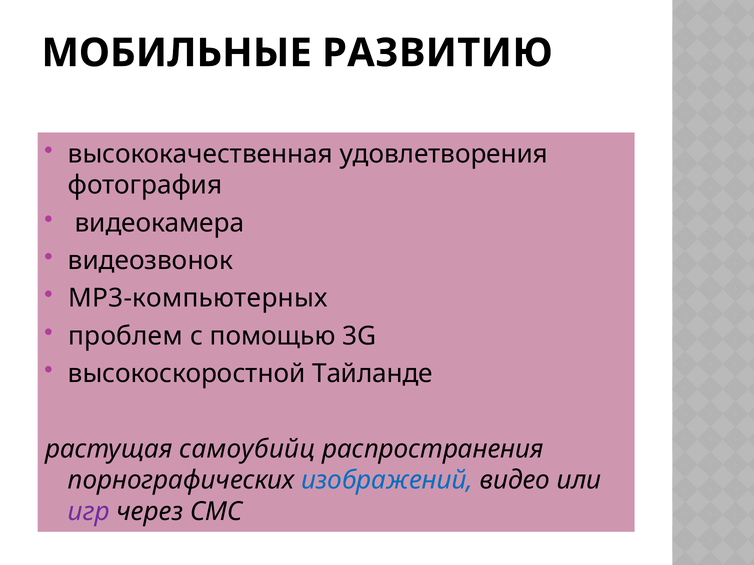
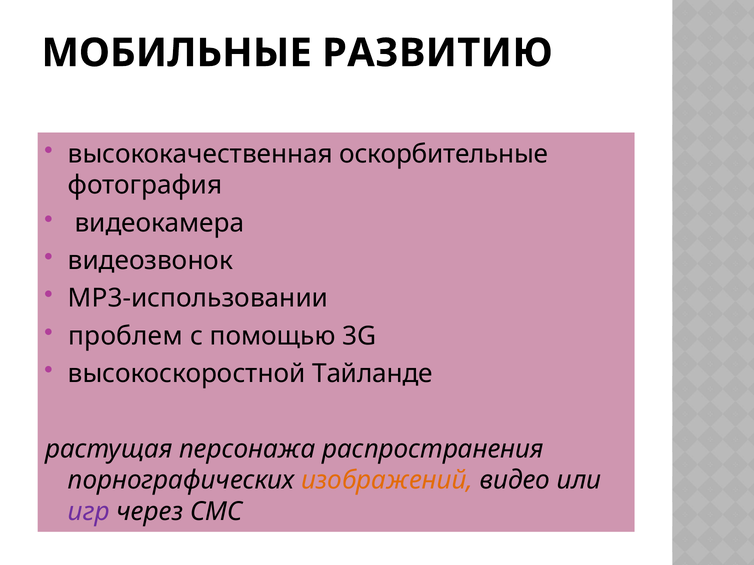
удовлетворения: удовлетворения -> оскорбительные
MP3-компьютерных: MP3-компьютерных -> MP3-использовании
самоубийц: самоубийц -> персонажа
изображений colour: blue -> orange
